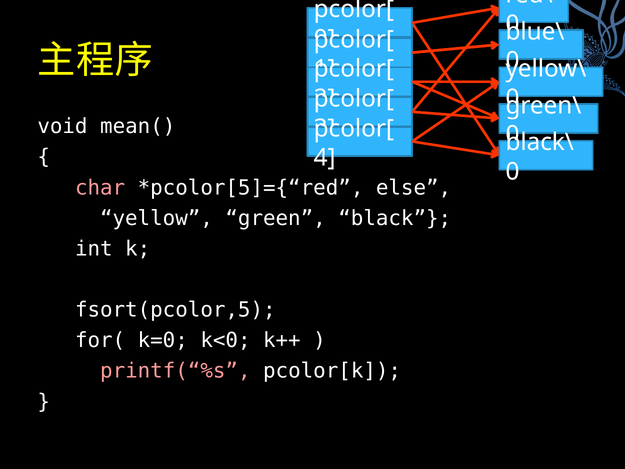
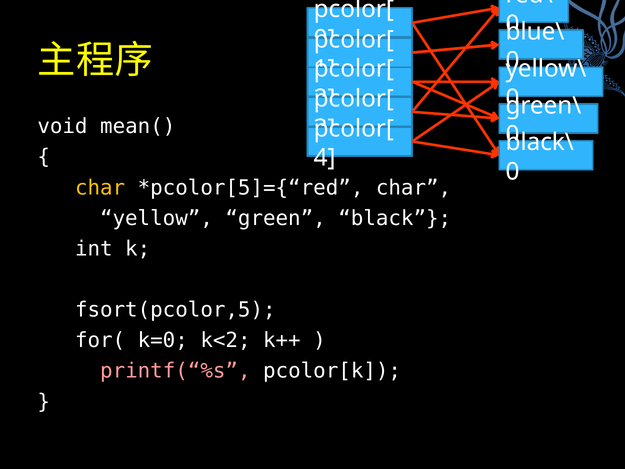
char at (100, 188) colour: pink -> yellow
else at (414, 188): else -> char
k<0: k<0 -> k<2
